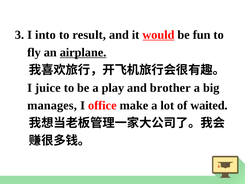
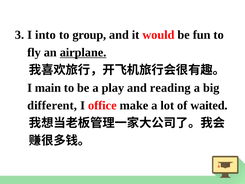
result: result -> group
would underline: present -> none
juice: juice -> main
brother: brother -> reading
manages: manages -> different
